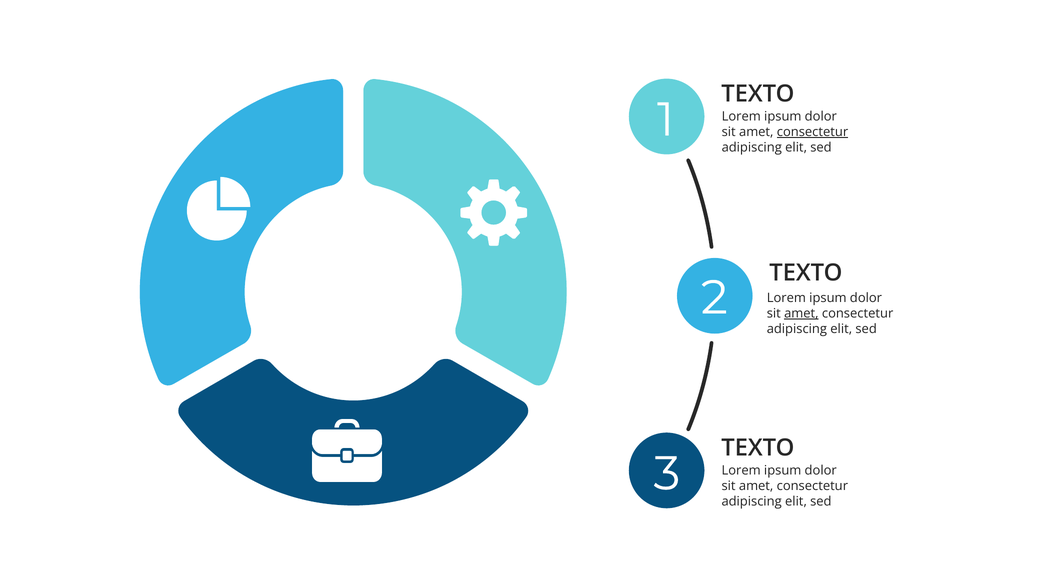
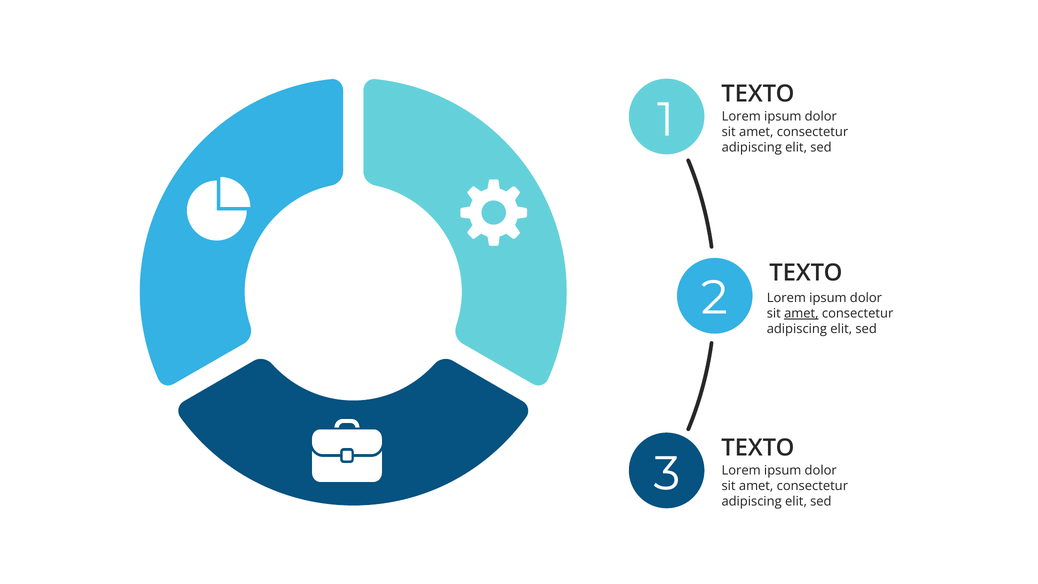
consectetur at (812, 132) underline: present -> none
